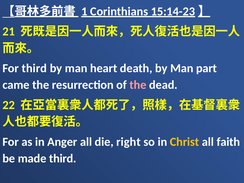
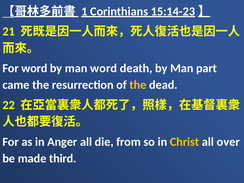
For third: third -> word
man heart: heart -> word
the at (138, 85) colour: pink -> yellow
right: right -> from
faith: faith -> over
